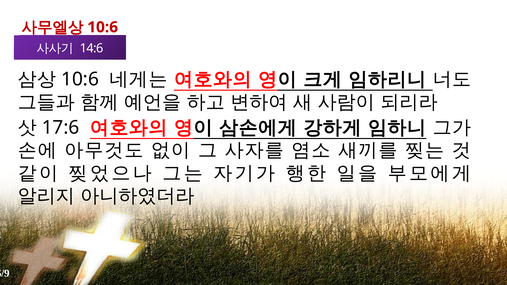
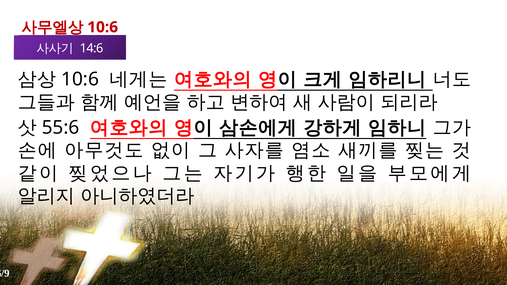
17:6: 17:6 -> 55:6
